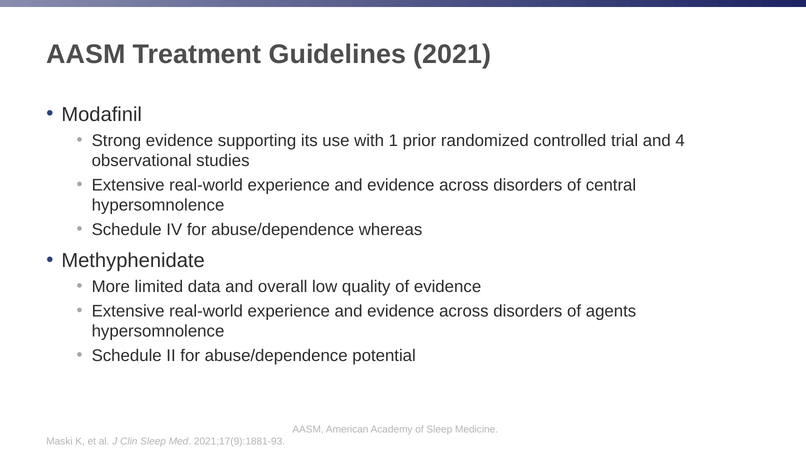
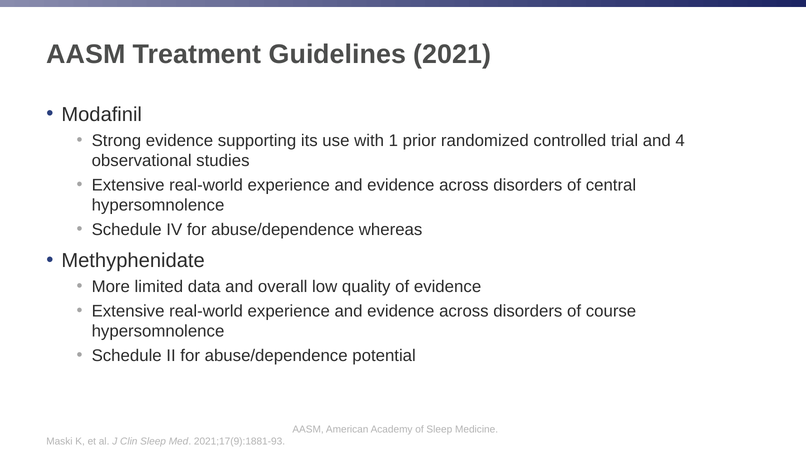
agents: agents -> course
